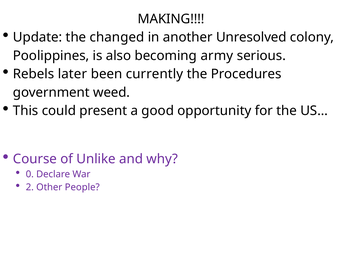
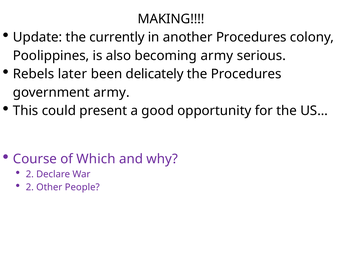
changed: changed -> currently
another Unresolved: Unresolved -> Procedures
currently: currently -> delicately
government weed: weed -> army
Unlike: Unlike -> Which
0 at (30, 174): 0 -> 2
